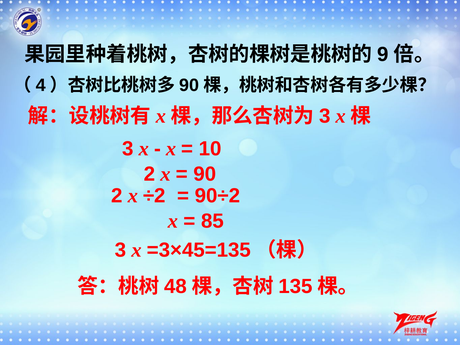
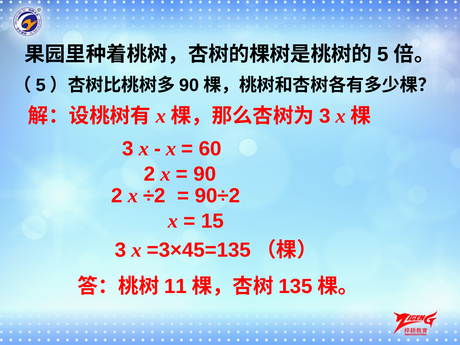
9 at (383, 54): 9 -> 5
4 at (41, 85): 4 -> 5
10: 10 -> 60
85: 85 -> 15
48: 48 -> 11
